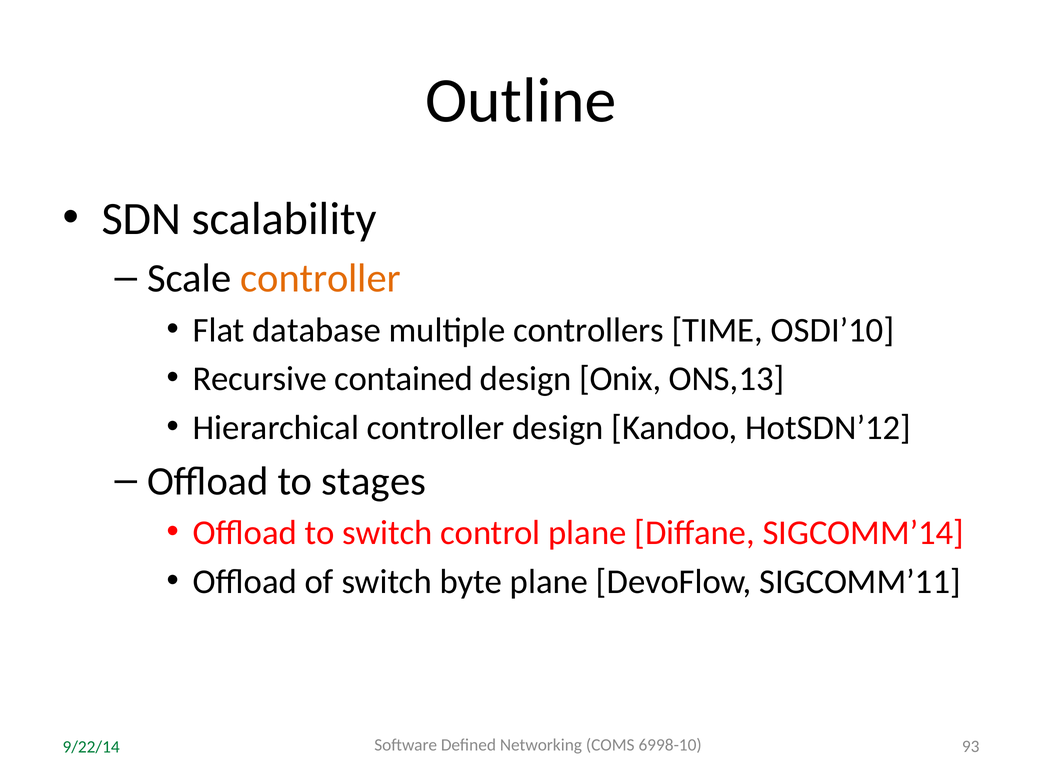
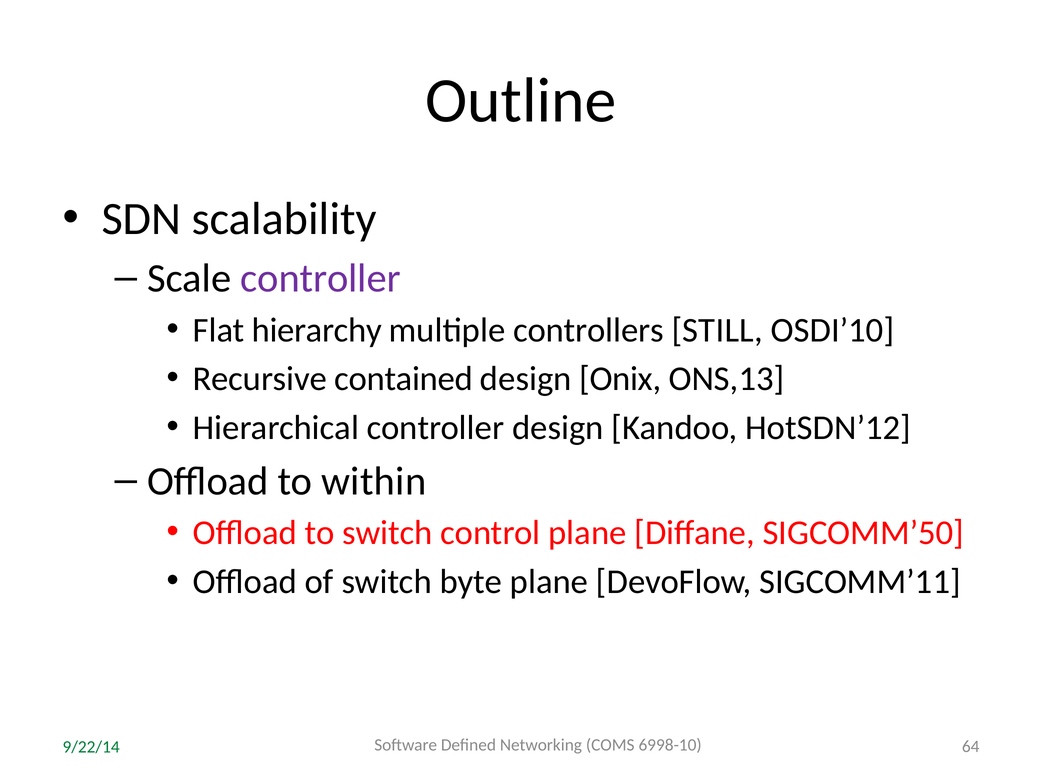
controller at (321, 278) colour: orange -> purple
database: database -> hierarchy
TIME: TIME -> STILL
stages: stages -> within
SIGCOMM’14: SIGCOMM’14 -> SIGCOMM’50
93: 93 -> 64
